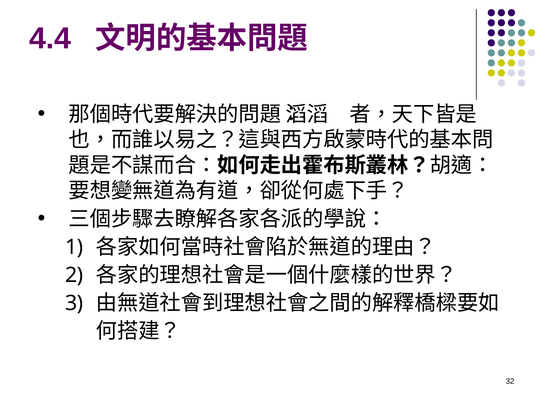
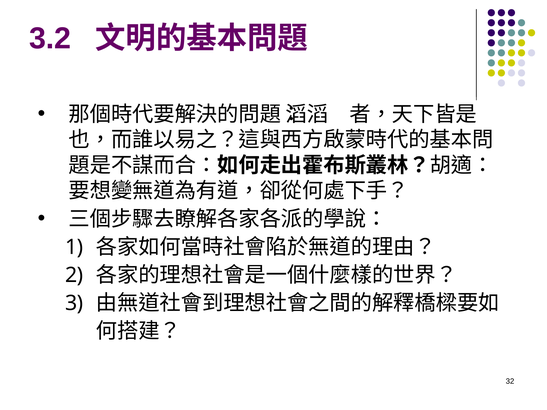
4.4: 4.4 -> 3.2
